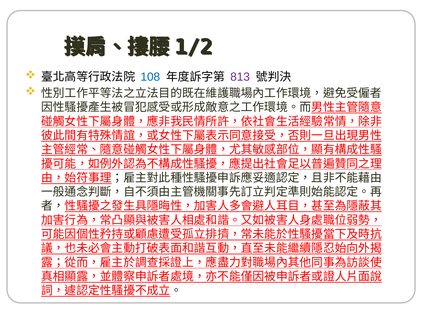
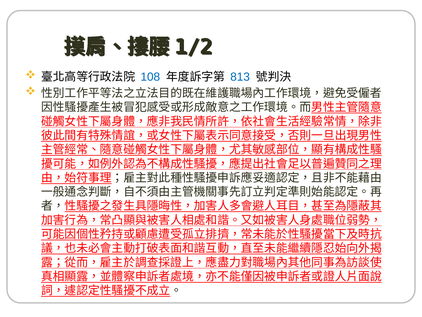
813 colour: purple -> blue
